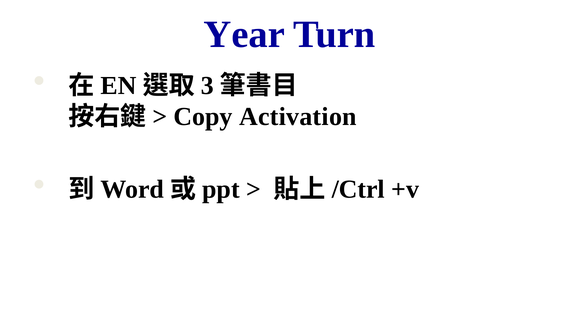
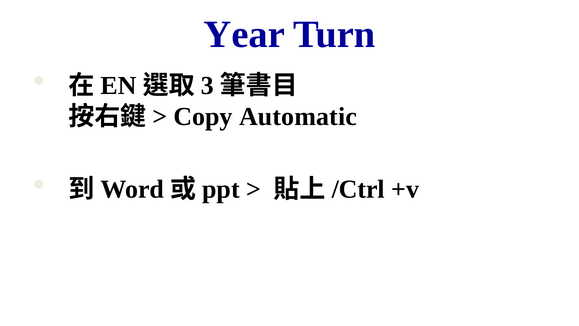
Activation: Activation -> Automatic
